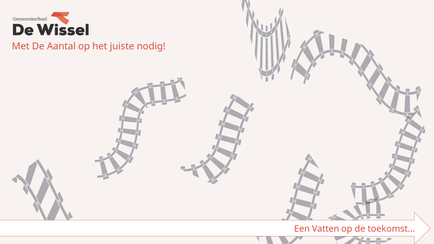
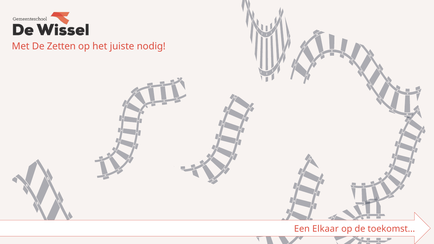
Aantal: Aantal -> Zetten
Vatten: Vatten -> Elkaar
